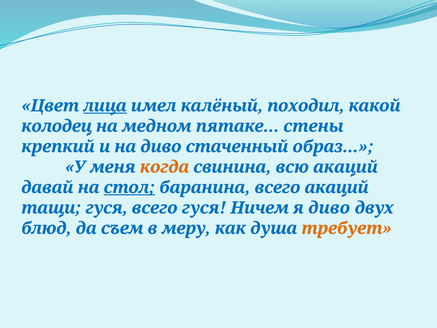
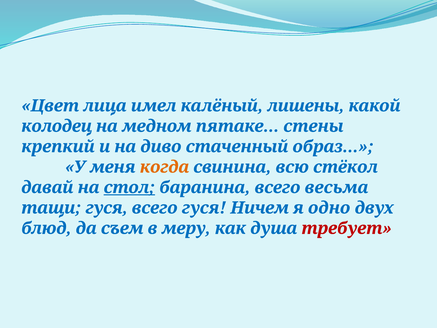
лица underline: present -> none
походил: походил -> лишены
всю акаций: акаций -> стёкол
всего акаций: акаций -> весьма
я диво: диво -> одно
требует colour: orange -> red
